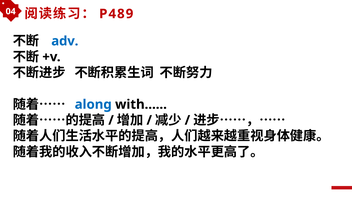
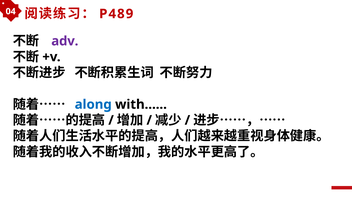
adv colour: blue -> purple
